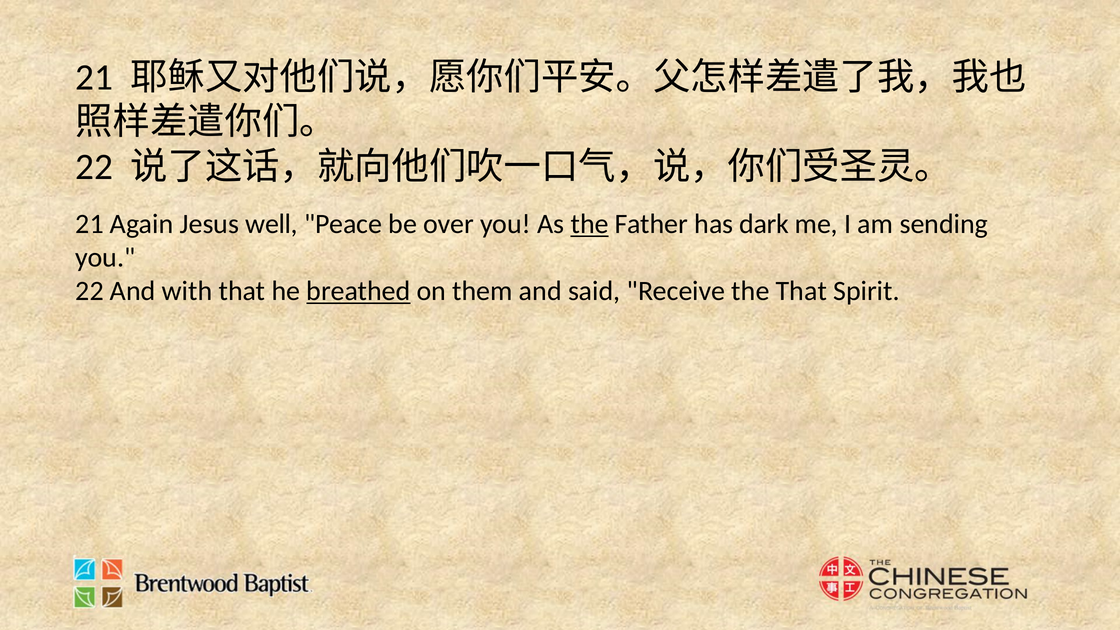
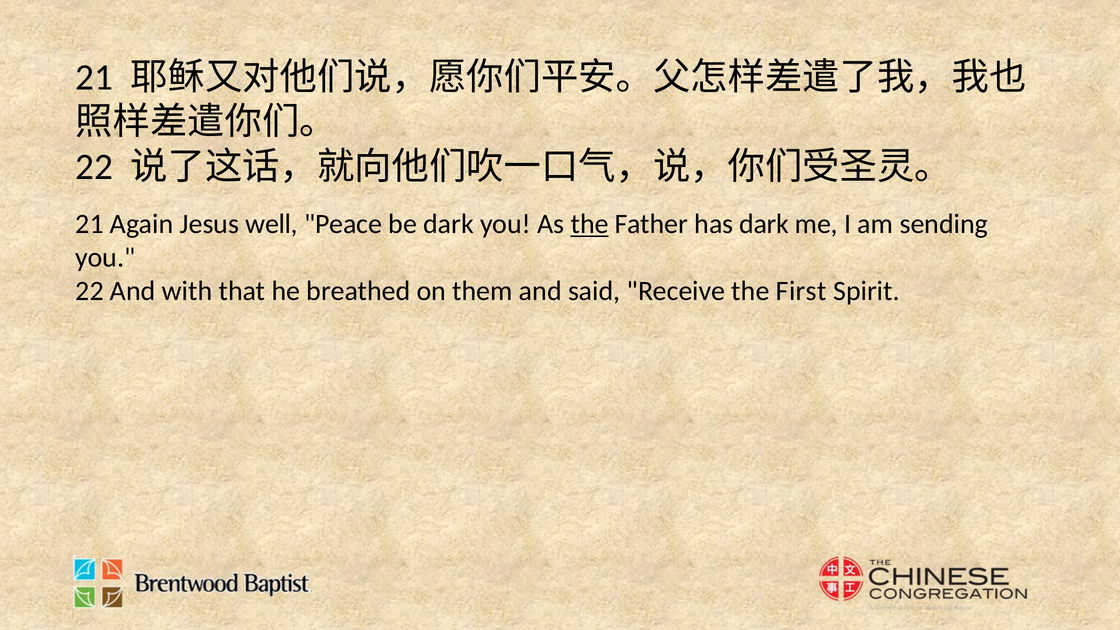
be over: over -> dark
breathed underline: present -> none
the That: That -> First
